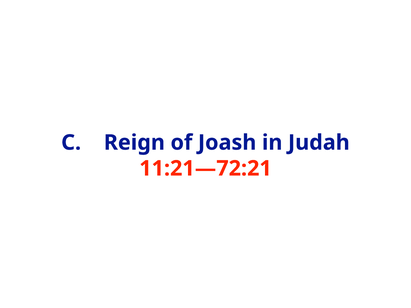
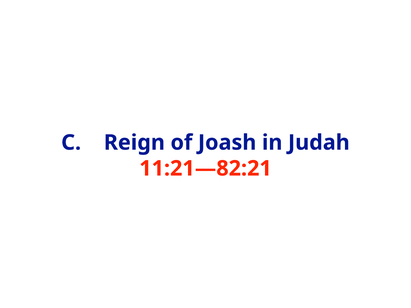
11:21—72:21: 11:21—72:21 -> 11:21—82:21
